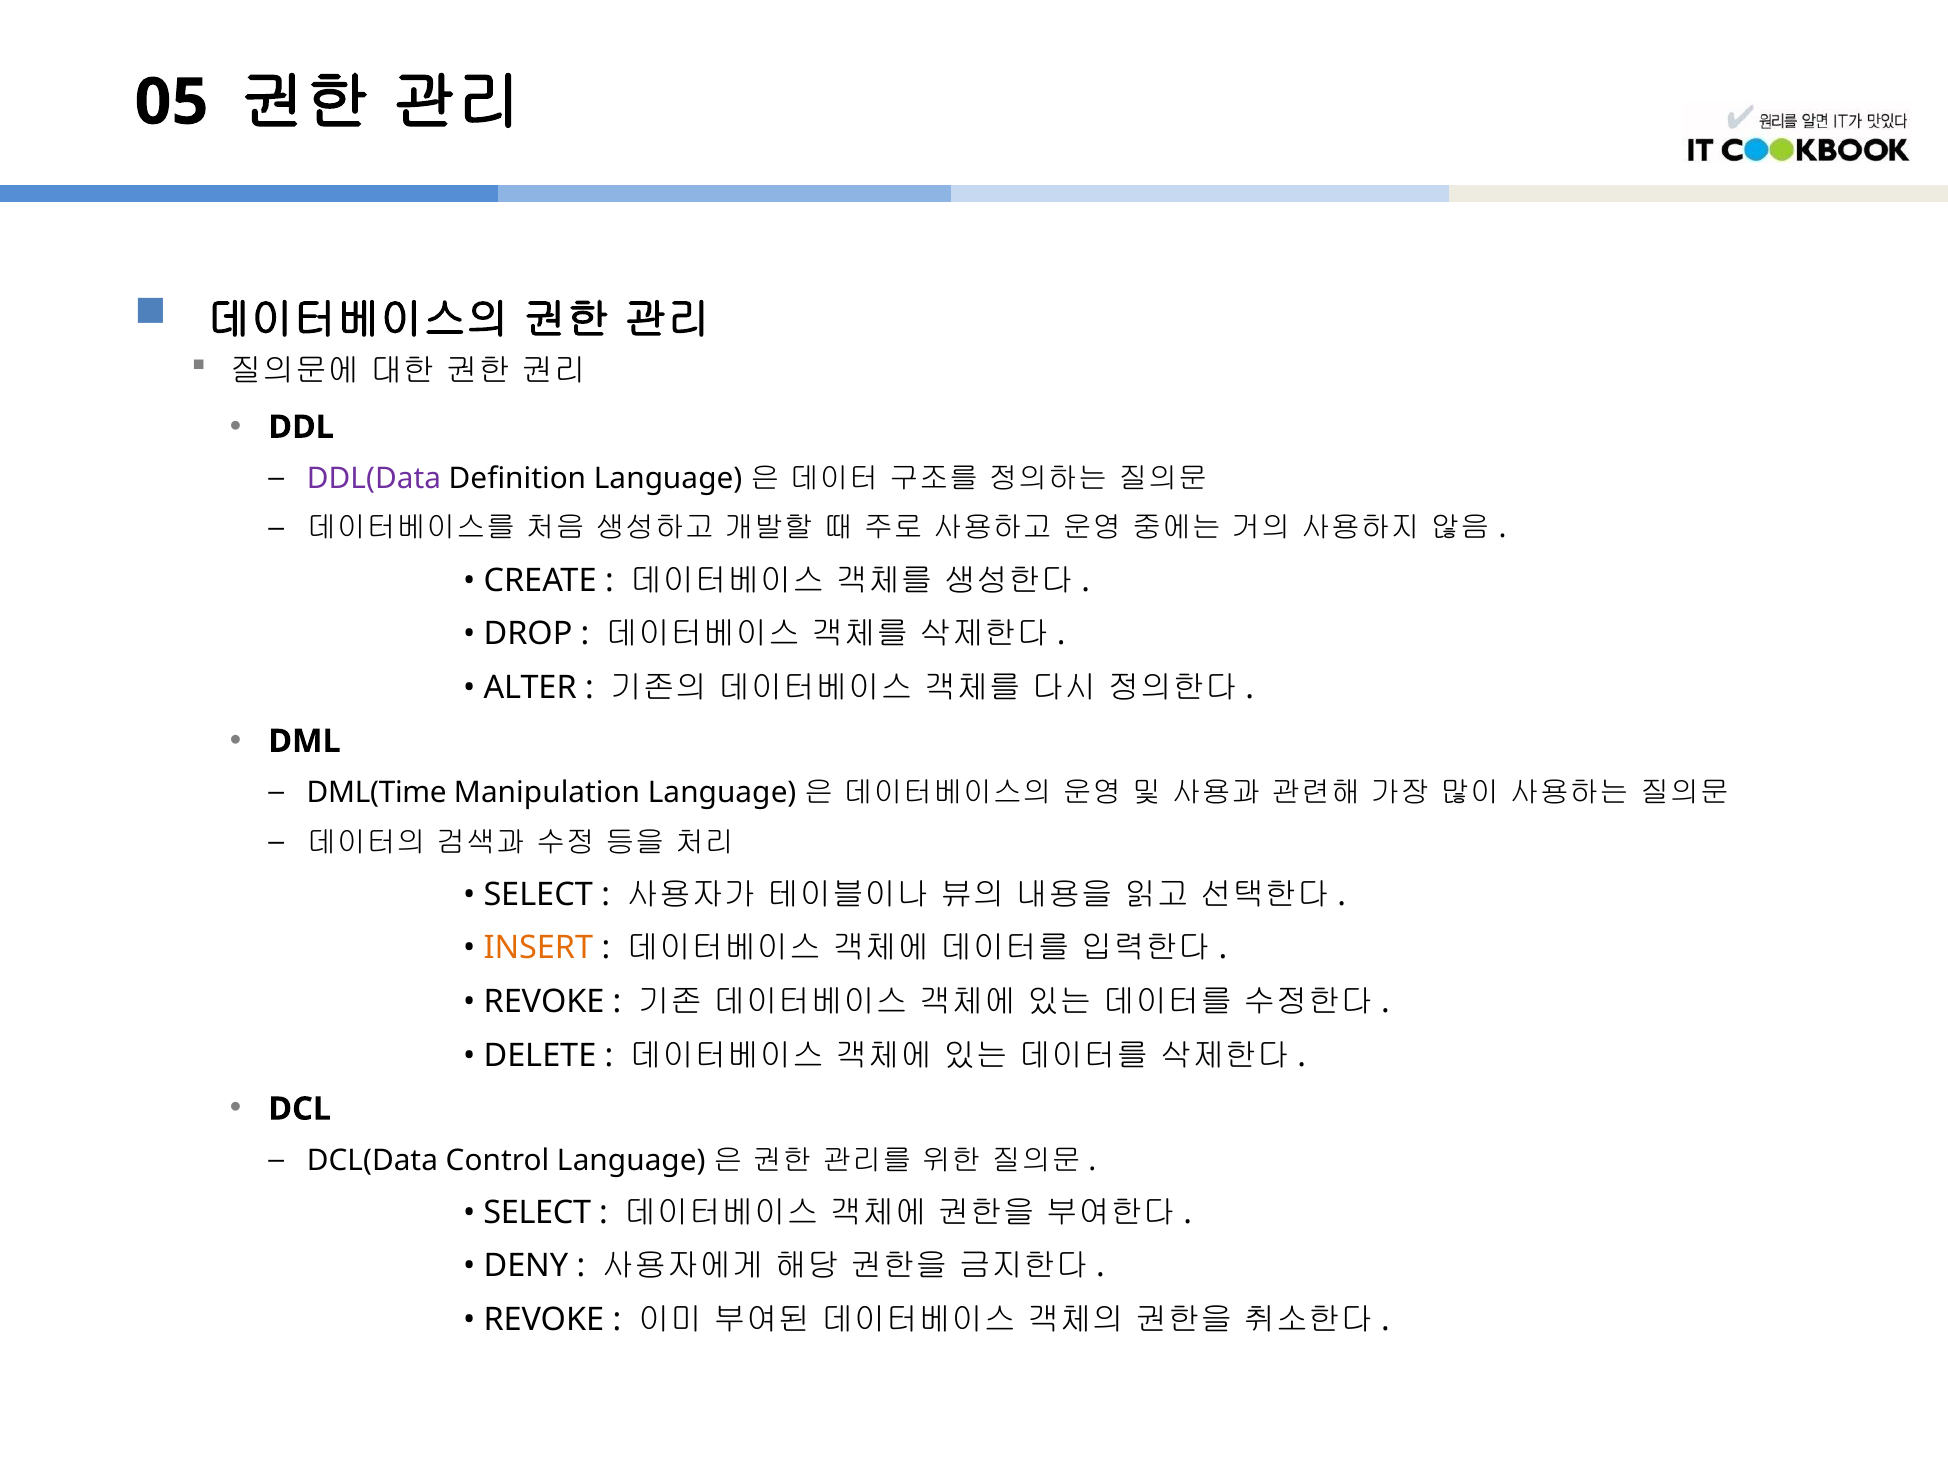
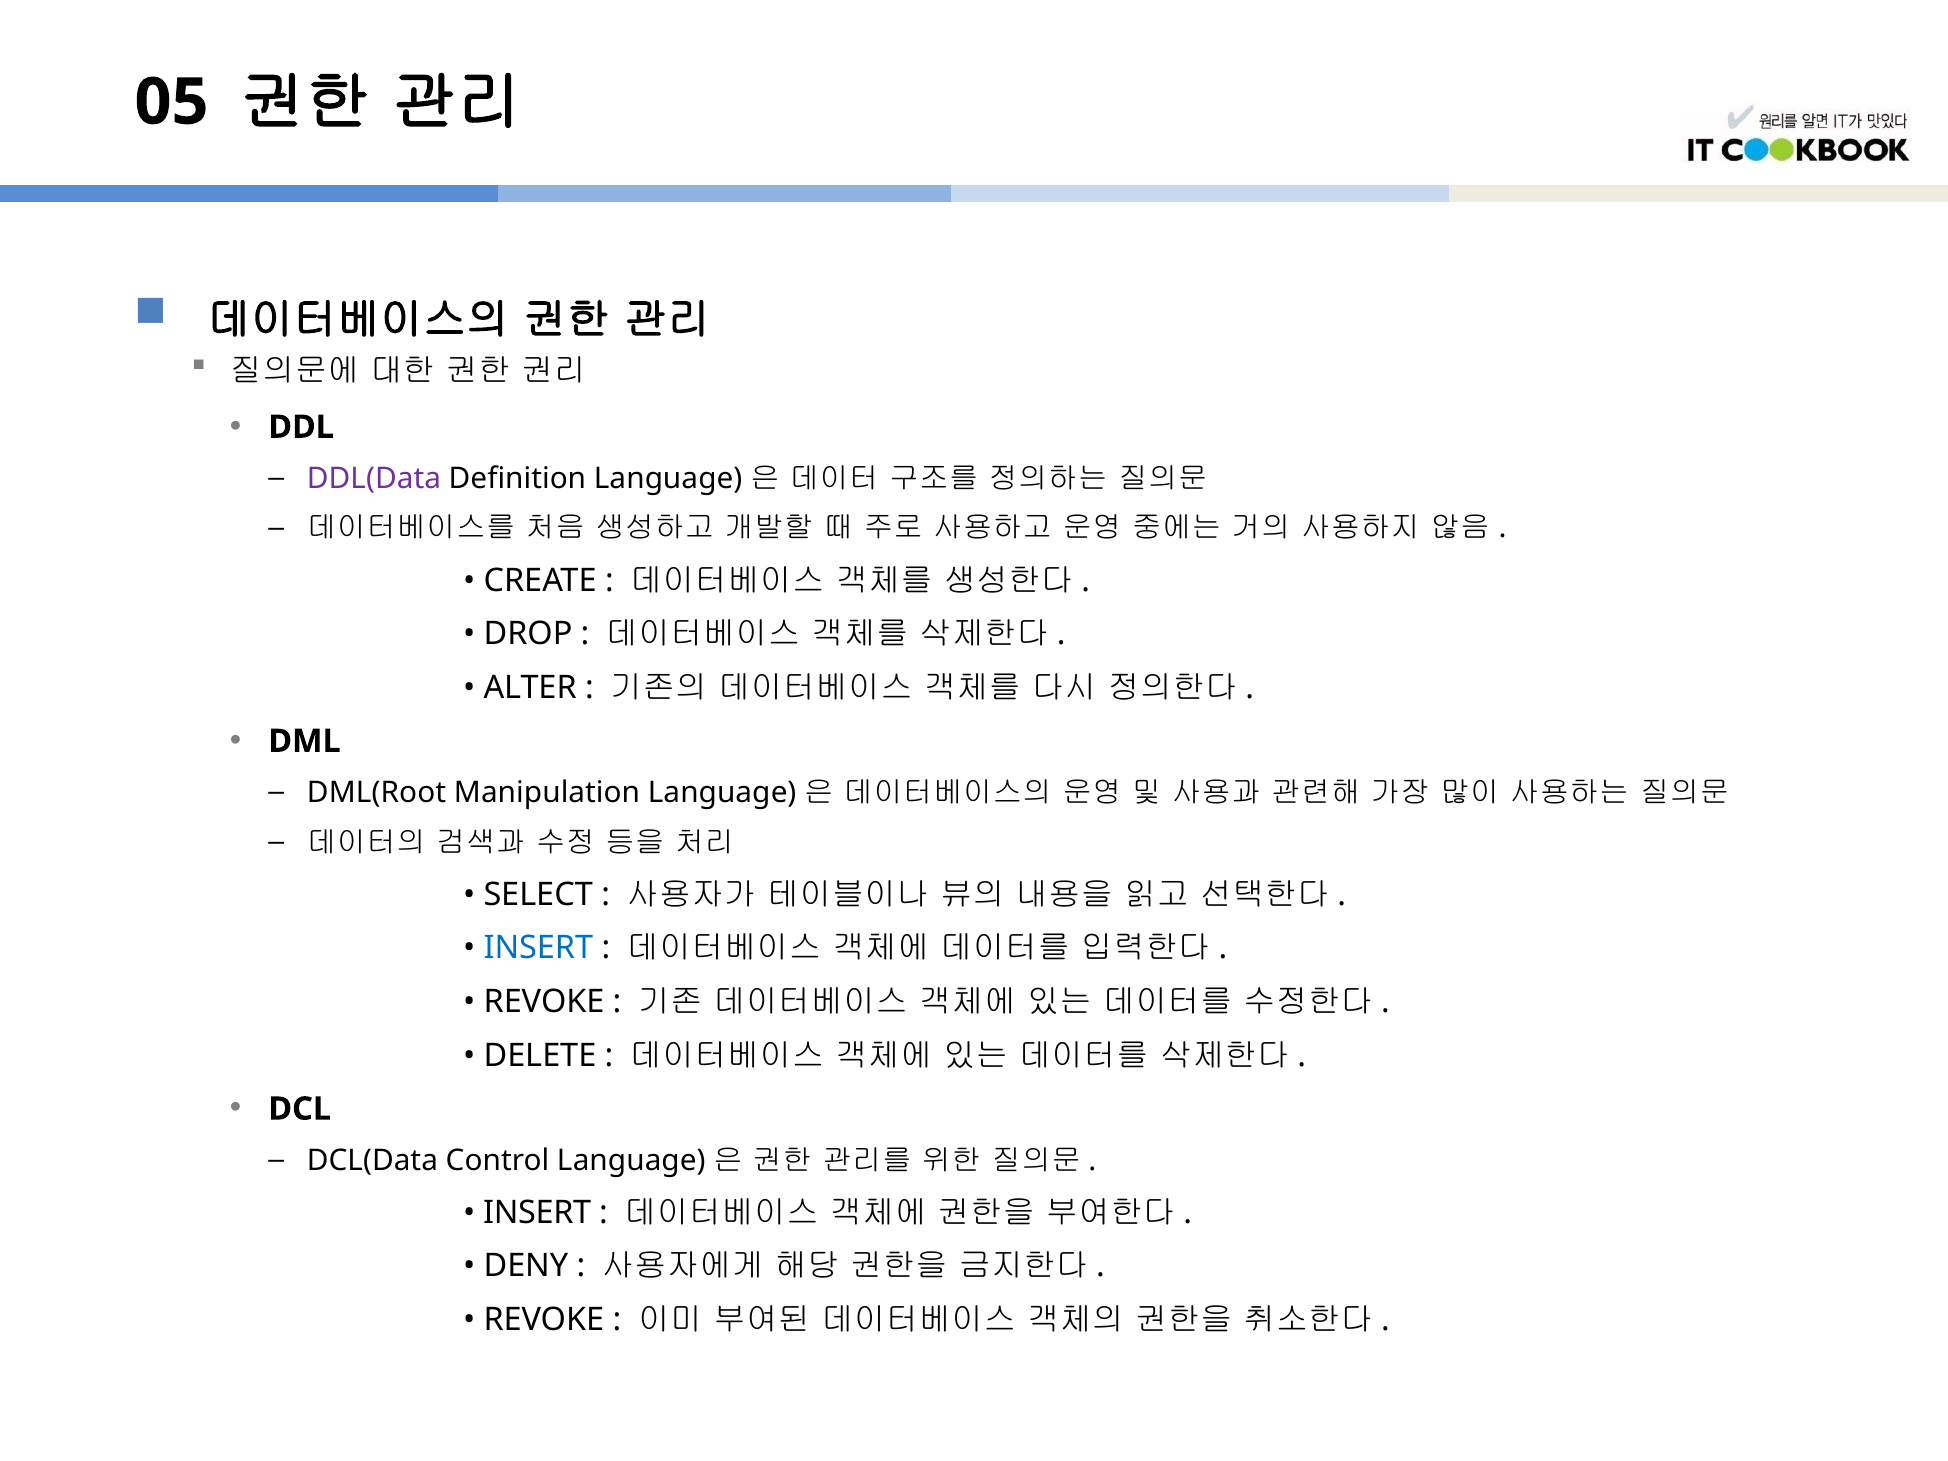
DML(Time: DML(Time -> DML(Root
INSERT at (538, 948) colour: orange -> blue
SELECT at (537, 1212): SELECT -> INSERT
